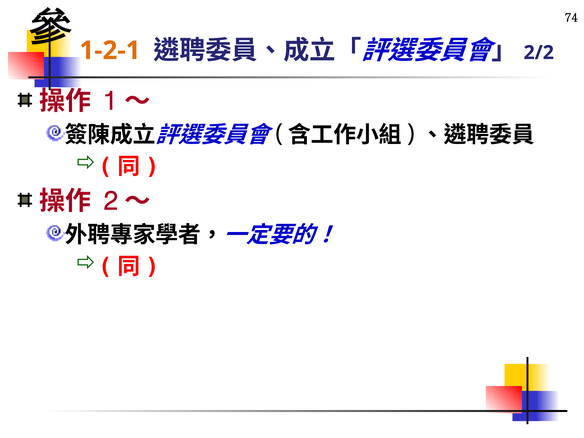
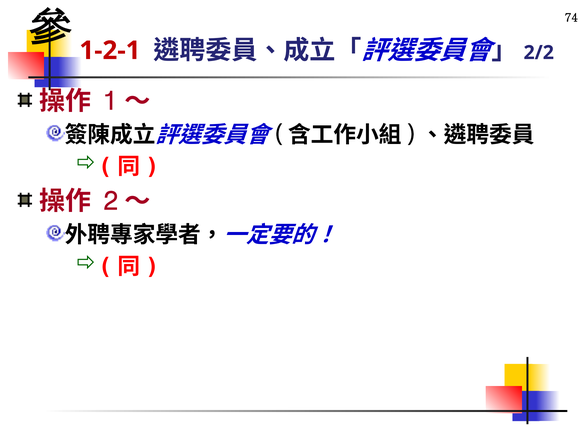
1-2-1 colour: orange -> red
